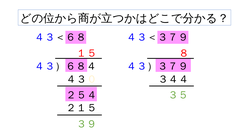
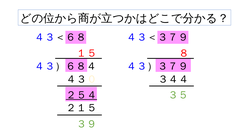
２５４ underline: none -> present
